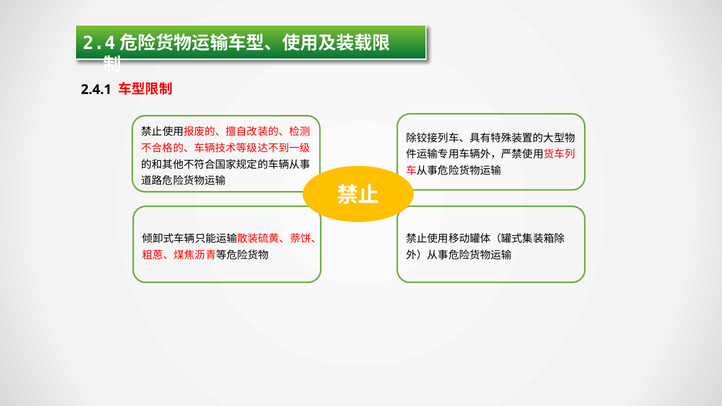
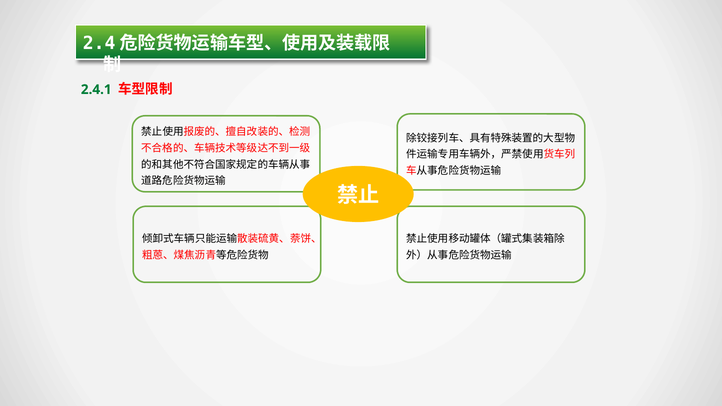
2.4.1 colour: black -> green
